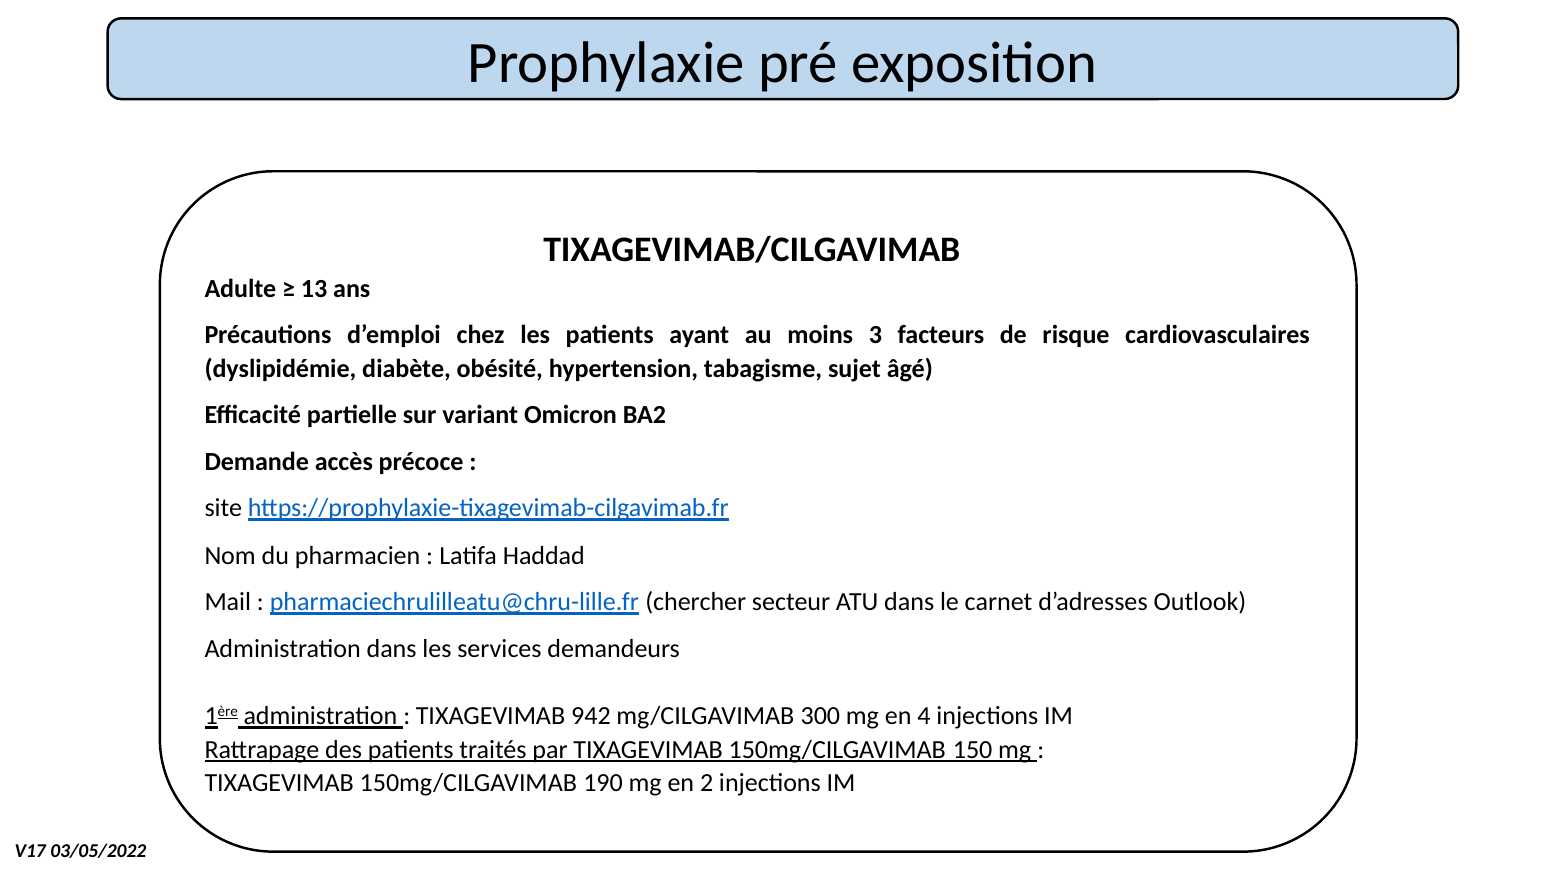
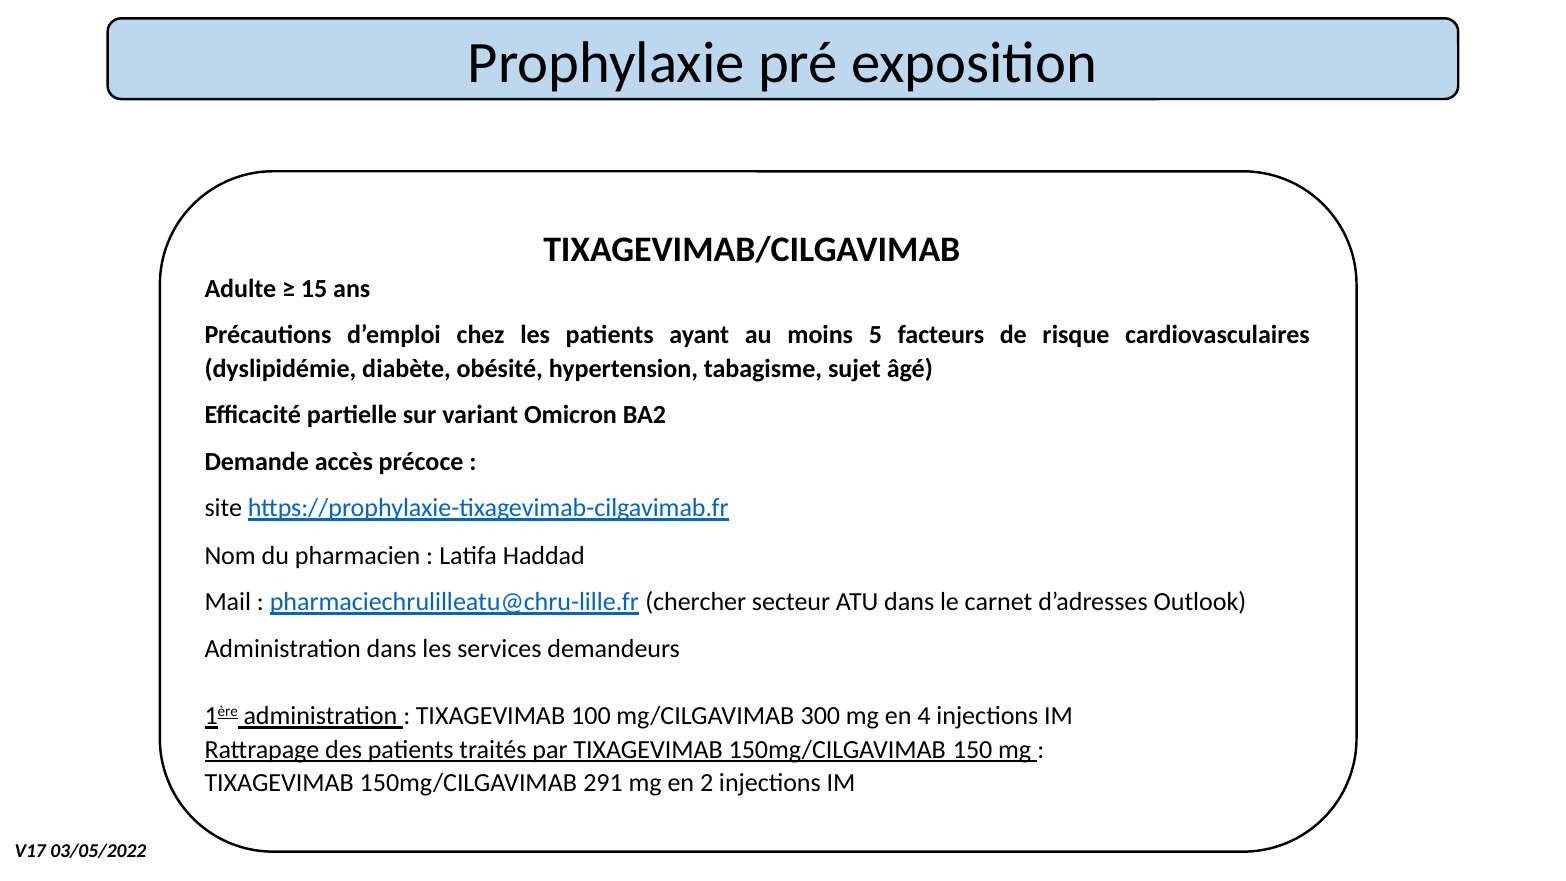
13: 13 -> 15
3: 3 -> 5
942: 942 -> 100
190: 190 -> 291
